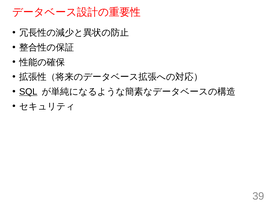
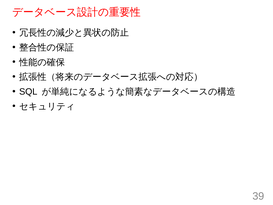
SQL underline: present -> none
